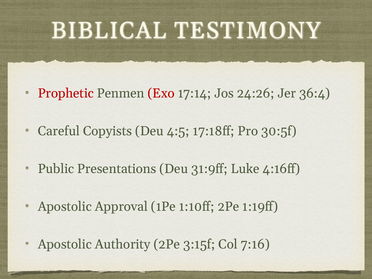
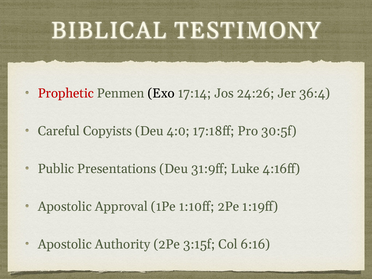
Exo colour: red -> black
4:5: 4:5 -> 4:0
7:16: 7:16 -> 6:16
